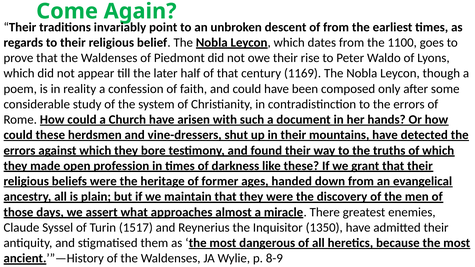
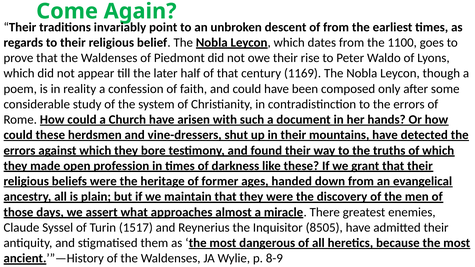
1350: 1350 -> 8505
